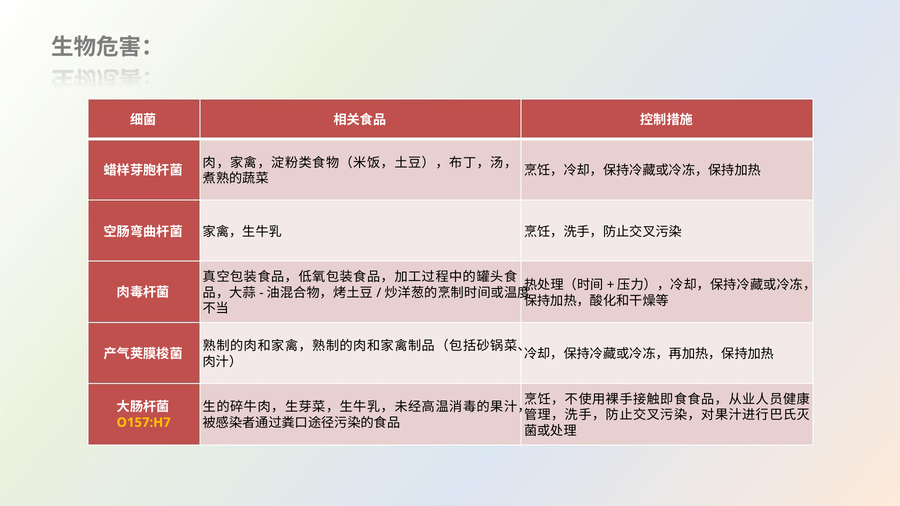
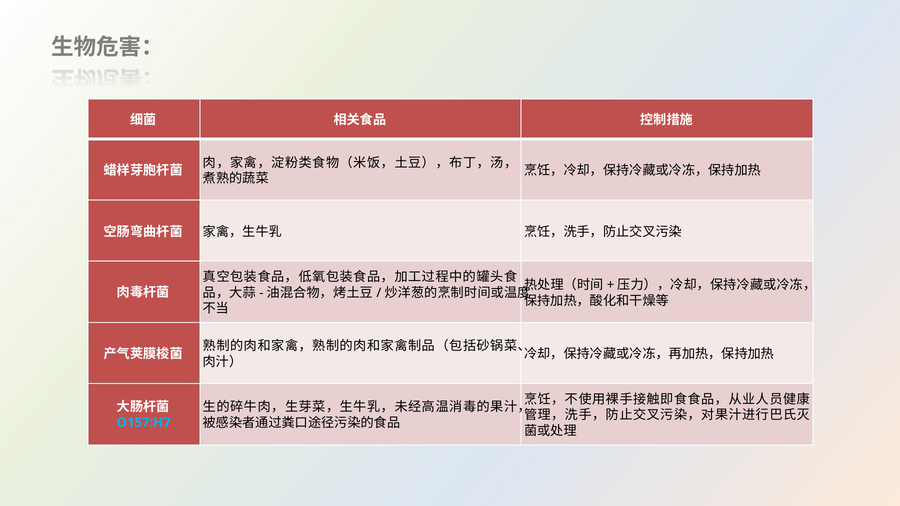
O157:H7 colour: yellow -> light blue
